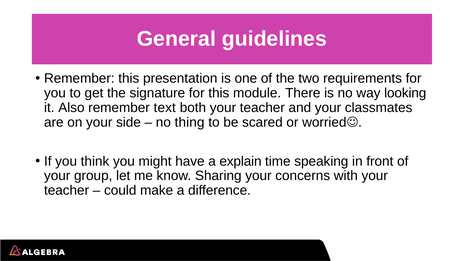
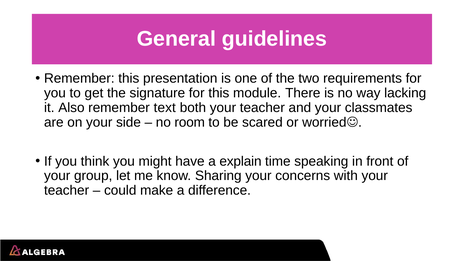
looking: looking -> lacking
thing: thing -> room
